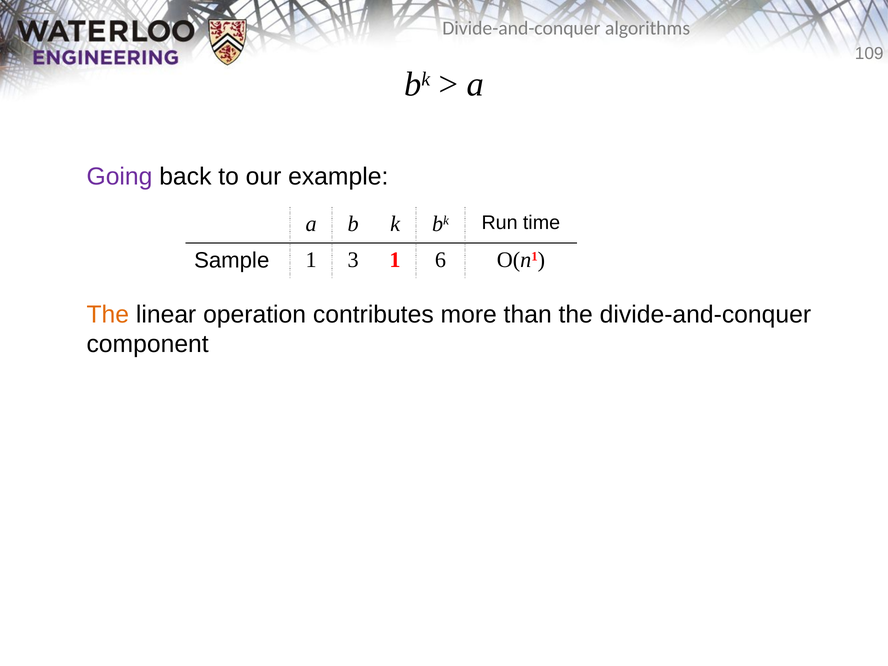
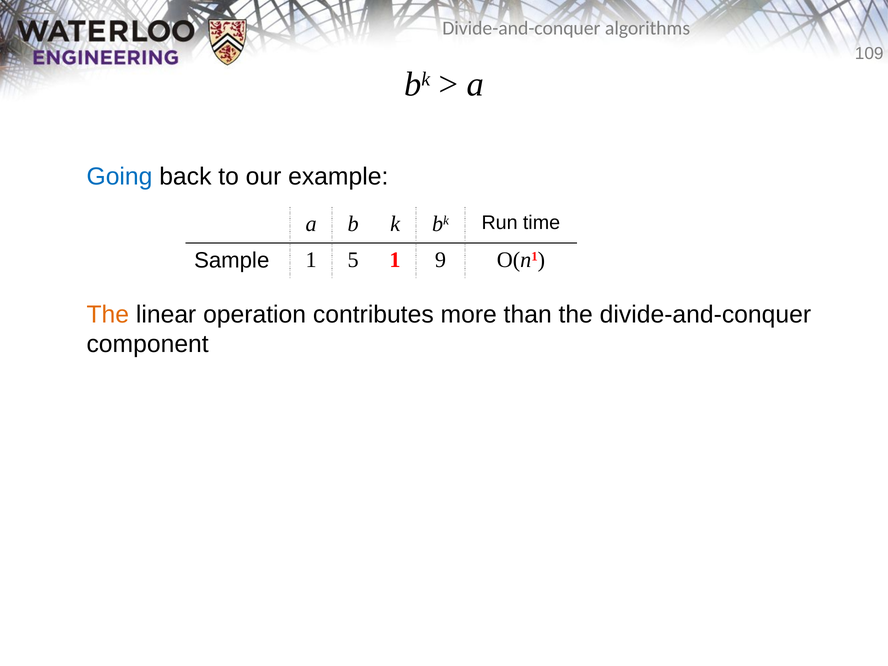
Going colour: purple -> blue
3: 3 -> 5
6: 6 -> 9
